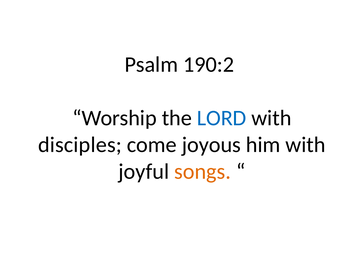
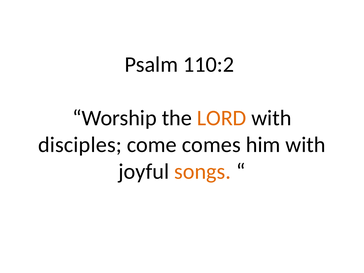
190:2: 190:2 -> 110:2
LORD colour: blue -> orange
joyous: joyous -> comes
